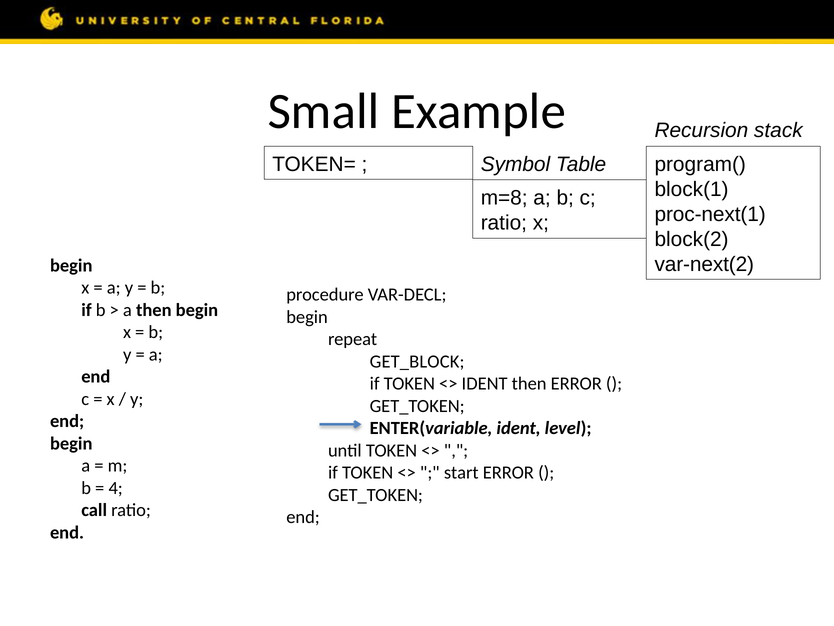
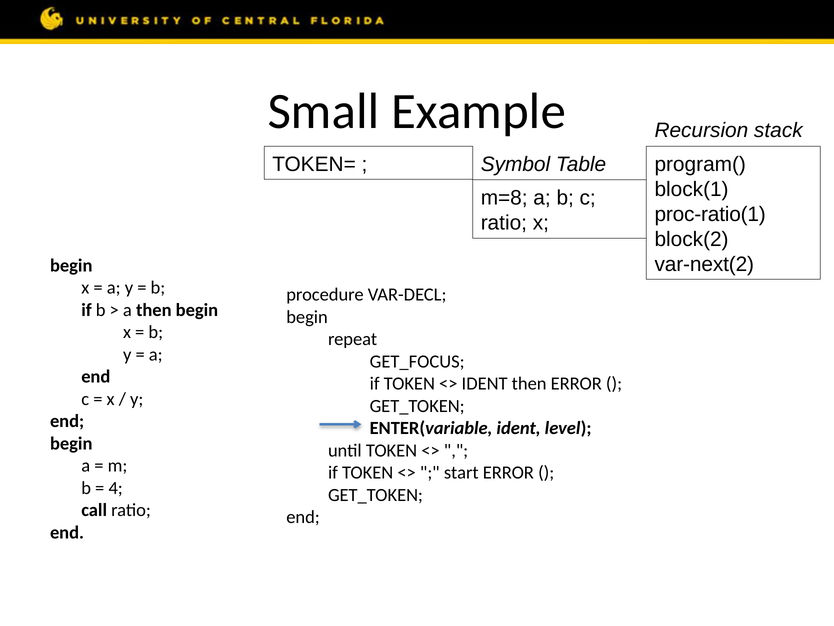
proc-next(1: proc-next(1 -> proc-ratio(1
GET_BLOCK: GET_BLOCK -> GET_FOCUS
